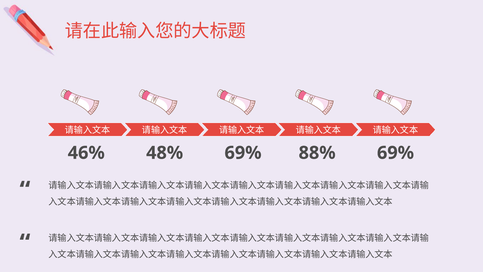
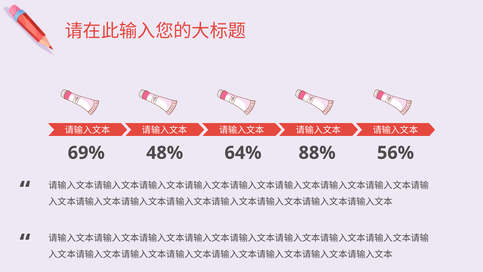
46%: 46% -> 69%
48% 69%: 69% -> 64%
88% 69%: 69% -> 56%
